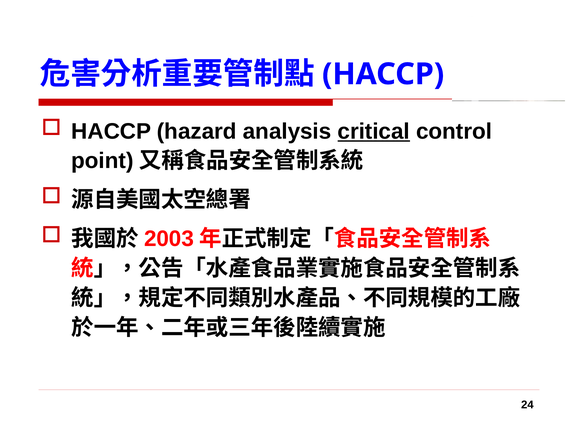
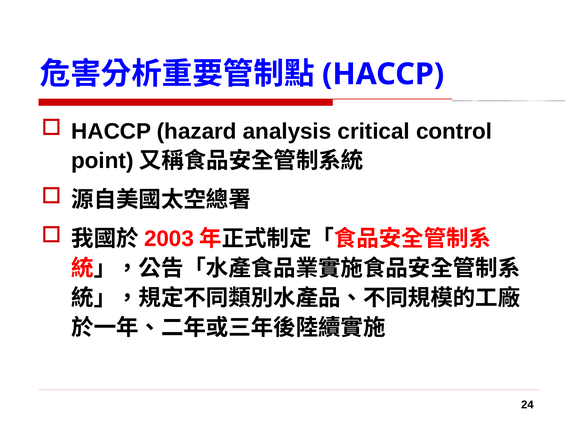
critical underline: present -> none
